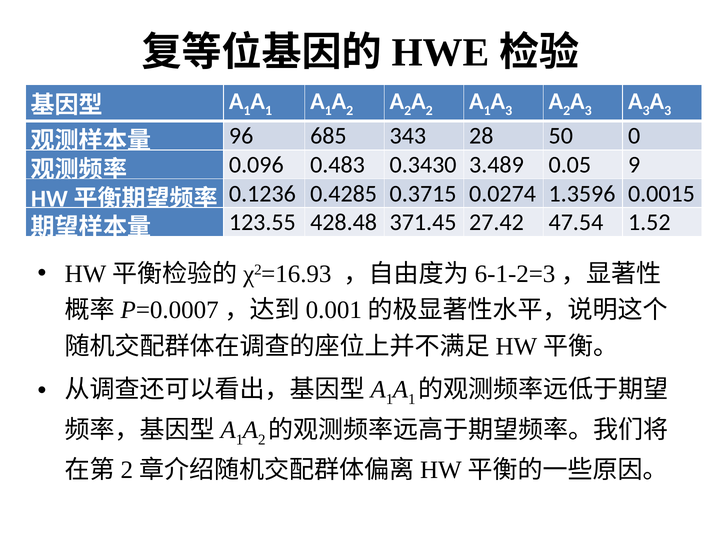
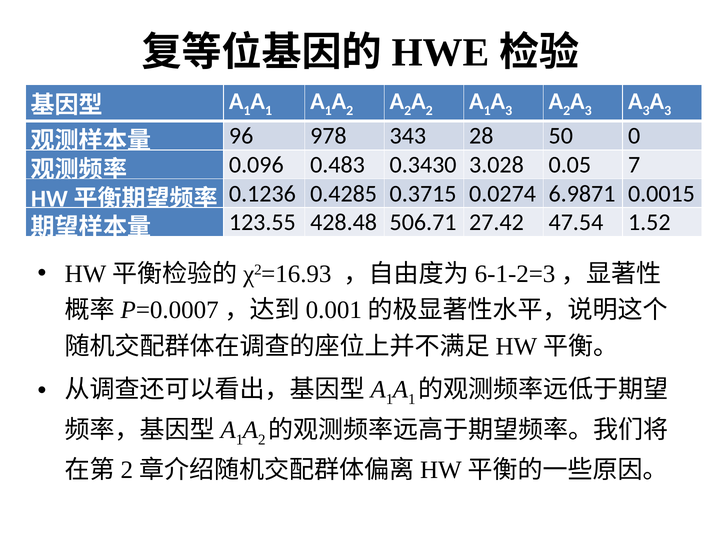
685: 685 -> 978
3.489: 3.489 -> 3.028
9: 9 -> 7
1.3596: 1.3596 -> 6.9871
371.45: 371.45 -> 506.71
